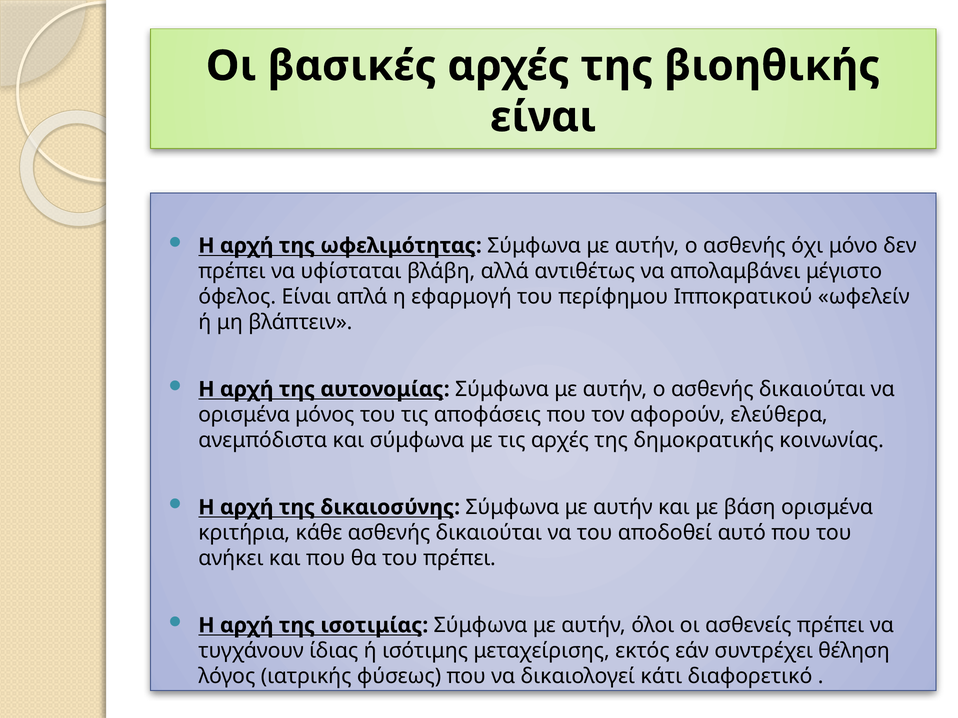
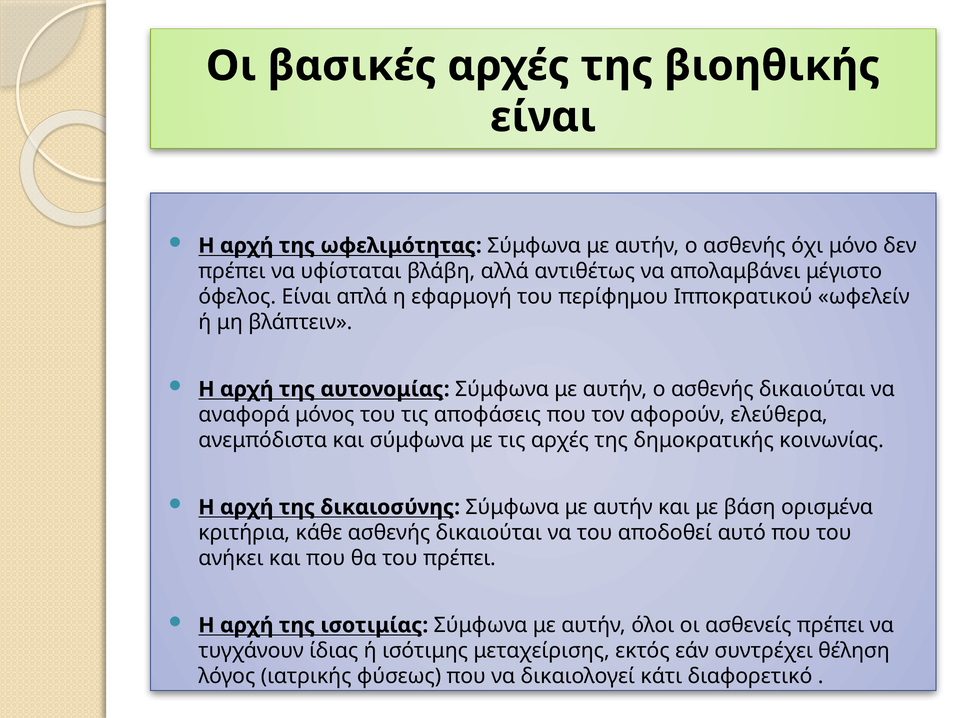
ορισμένα at (244, 415): ορισμένα -> αναφορά
